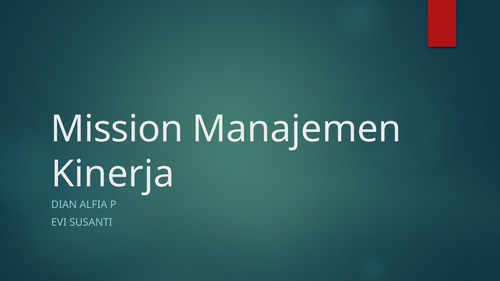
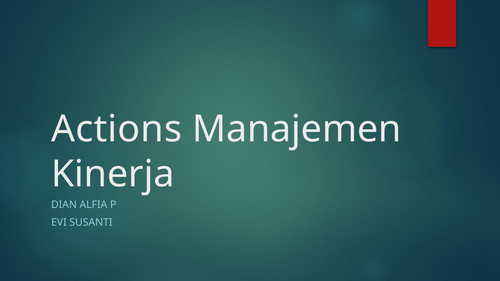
Mission: Mission -> Actions
